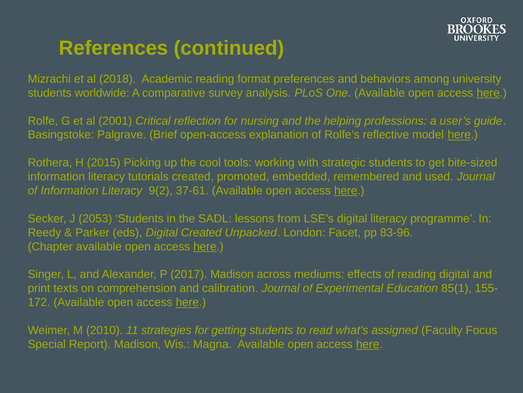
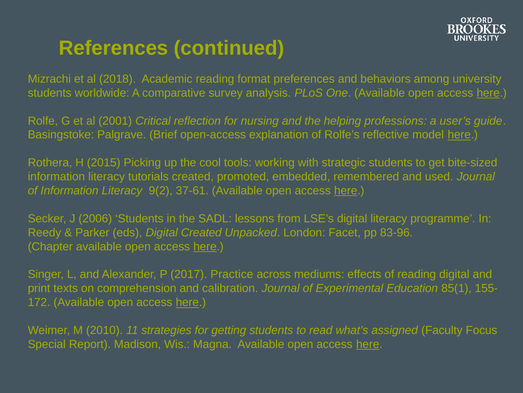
2053: 2053 -> 2006
2017 Madison: Madison -> Practice
